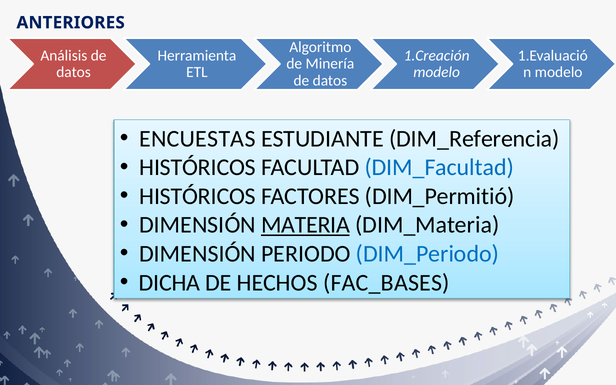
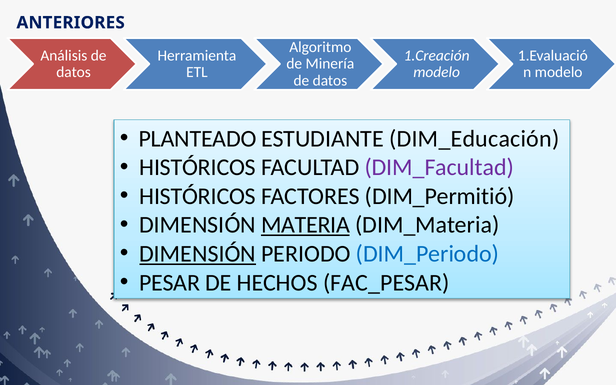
ENCUESTAS: ENCUESTAS -> PLANTEADO
DIM_Referencia: DIM_Referencia -> DIM_Educación
DIM_Facultad colour: blue -> purple
DIMENSIÓN at (198, 254) underline: none -> present
DICHA: DICHA -> PESAR
FAC_BASES: FAC_BASES -> FAC_PESAR
